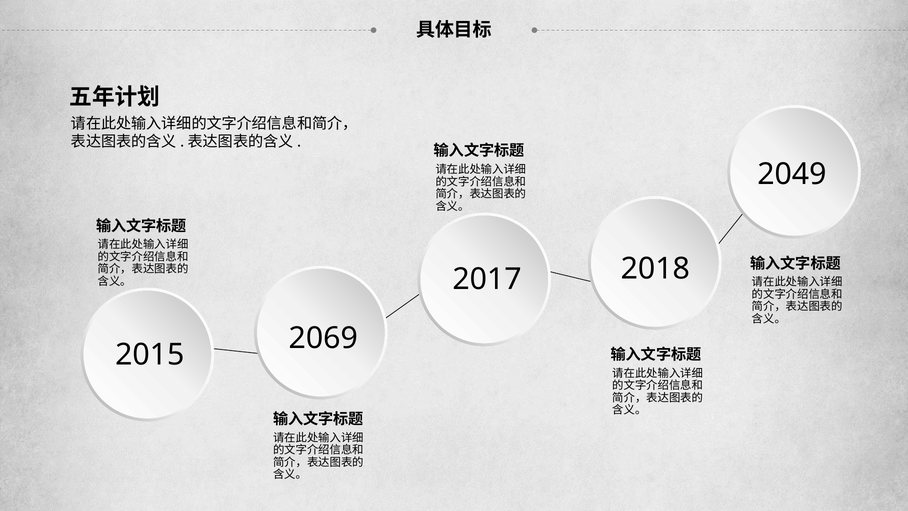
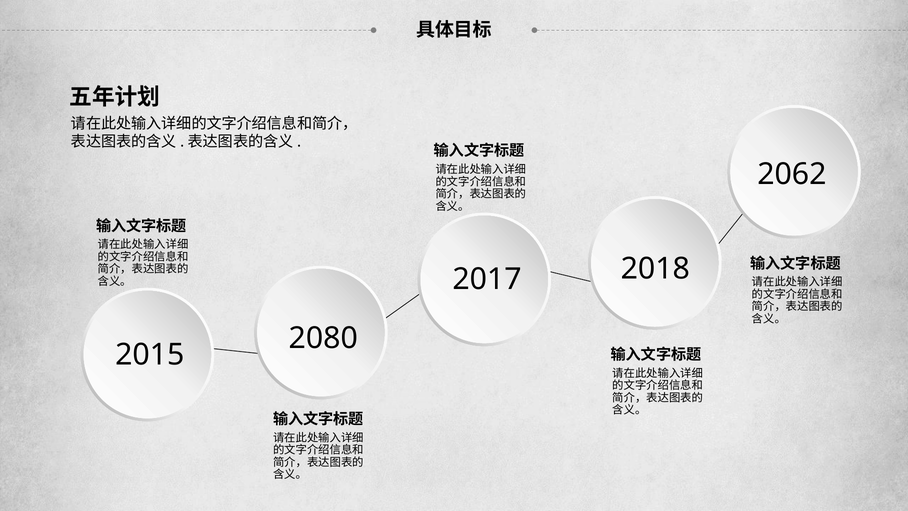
2049: 2049 -> 2062
2069: 2069 -> 2080
